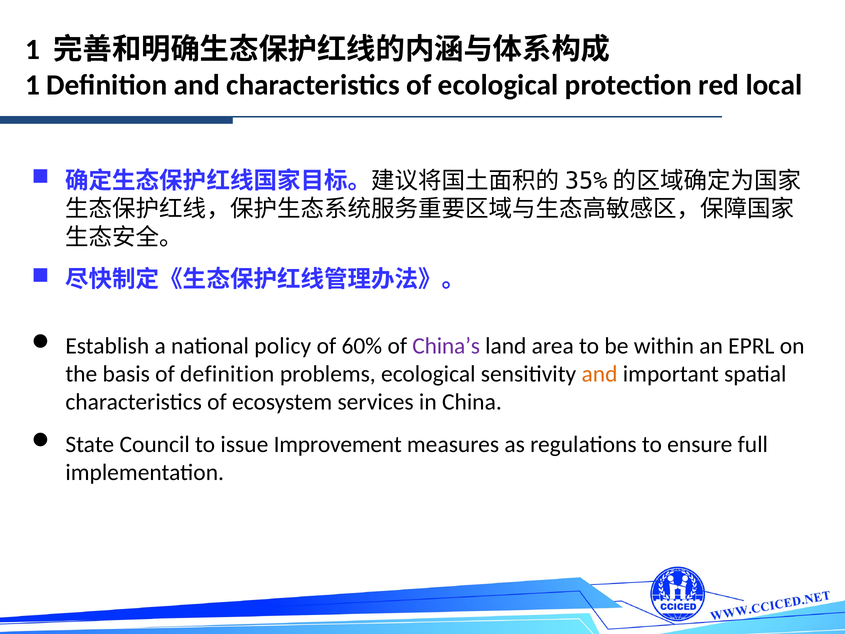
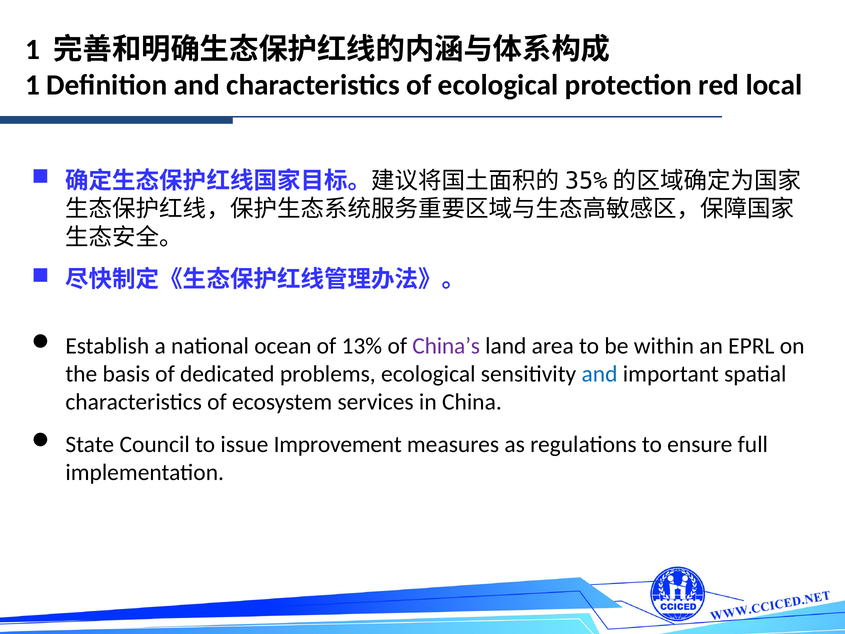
policy: policy -> ocean
60%: 60% -> 13%
of definition: definition -> dedicated
and at (600, 374) colour: orange -> blue
